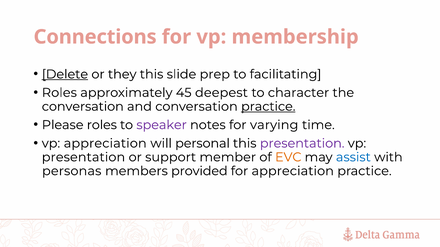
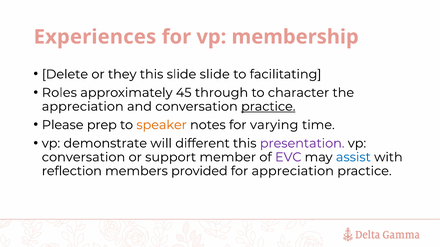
Connections: Connections -> Experiences
Delete underline: present -> none
slide prep: prep -> slide
deepest: deepest -> through
conversation at (83, 107): conversation -> appreciation
Please roles: roles -> prep
speaker colour: purple -> orange
vp appreciation: appreciation -> demonstrate
personal: personal -> different
presentation at (83, 157): presentation -> conversation
EVC colour: orange -> purple
personas: personas -> reflection
